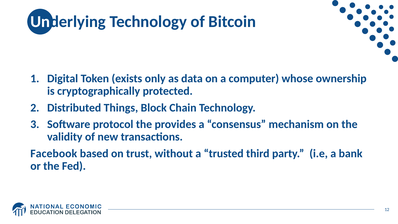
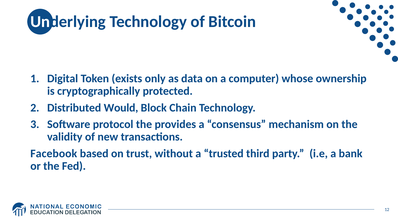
Things: Things -> Would
